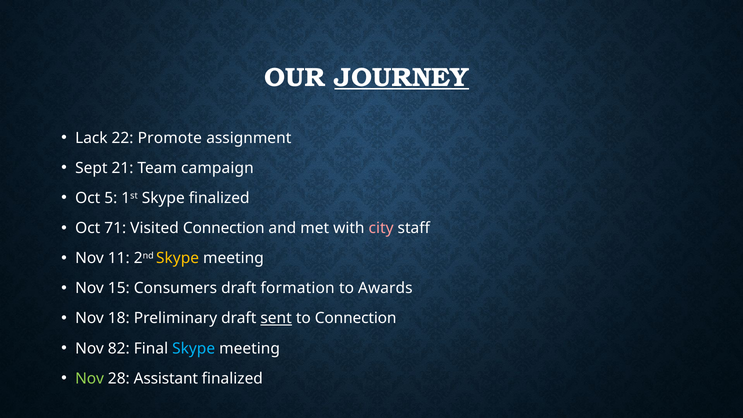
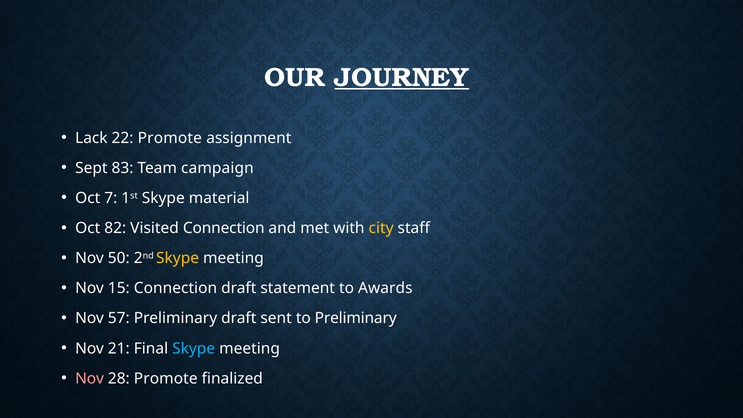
21: 21 -> 83
5: 5 -> 7
Skype finalized: finalized -> material
71: 71 -> 82
city colour: pink -> yellow
11: 11 -> 50
15 Consumers: Consumers -> Connection
formation: formation -> statement
18: 18 -> 57
sent underline: present -> none
to Connection: Connection -> Preliminary
82: 82 -> 21
Nov at (90, 378) colour: light green -> pink
28 Assistant: Assistant -> Promote
